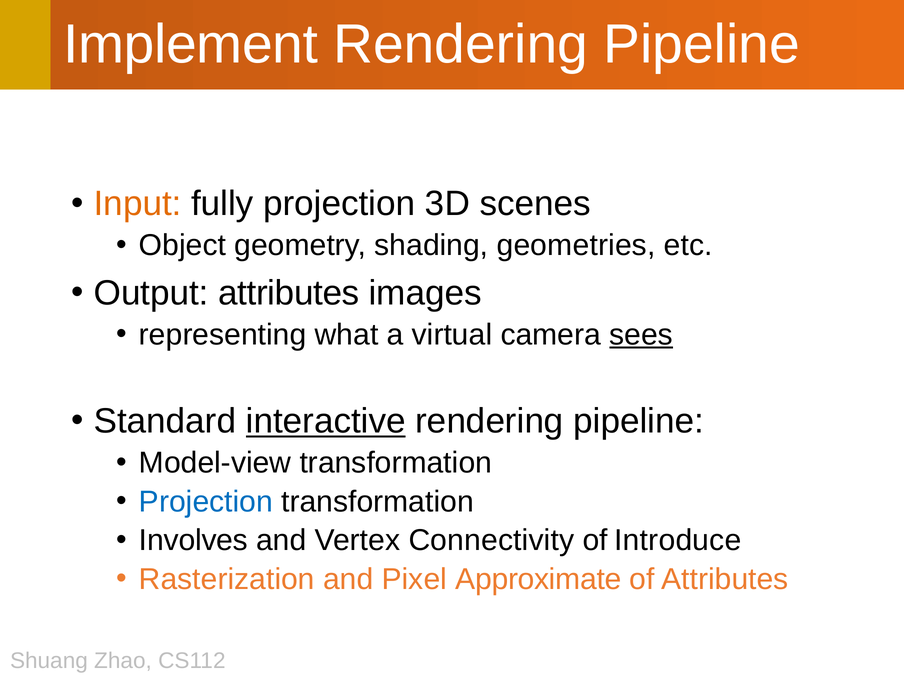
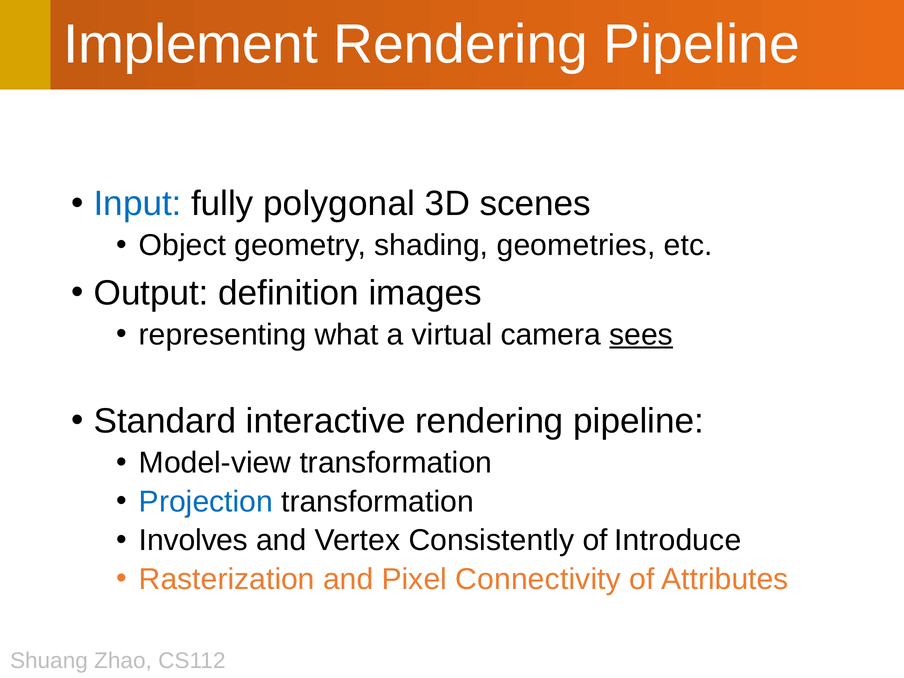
Input colour: orange -> blue
fully projection: projection -> polygonal
Output attributes: attributes -> definition
interactive underline: present -> none
Connectivity: Connectivity -> Consistently
Approximate: Approximate -> Connectivity
